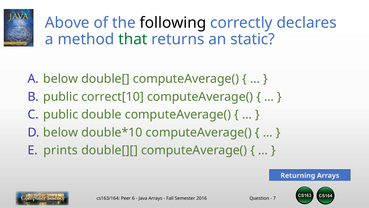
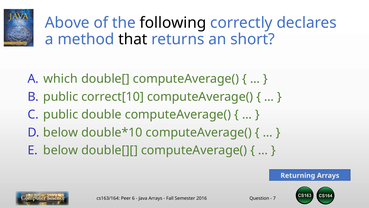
that colour: green -> black
static: static -> short
A below: below -> which
prints at (61, 150): prints -> below
